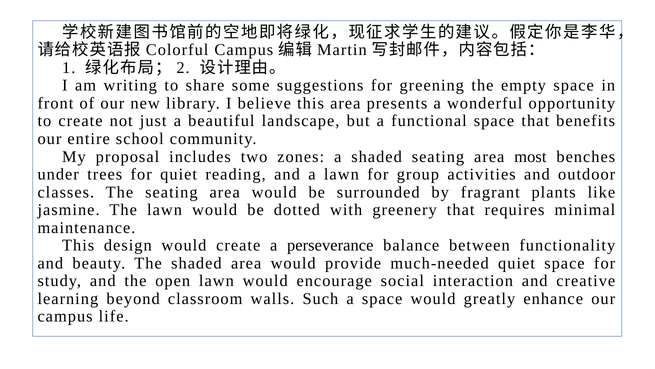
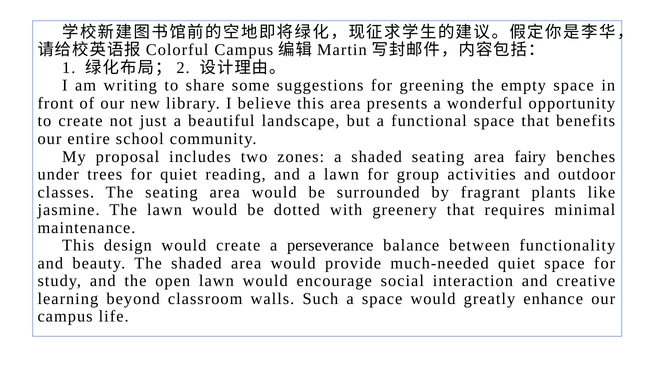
most: most -> fairy
